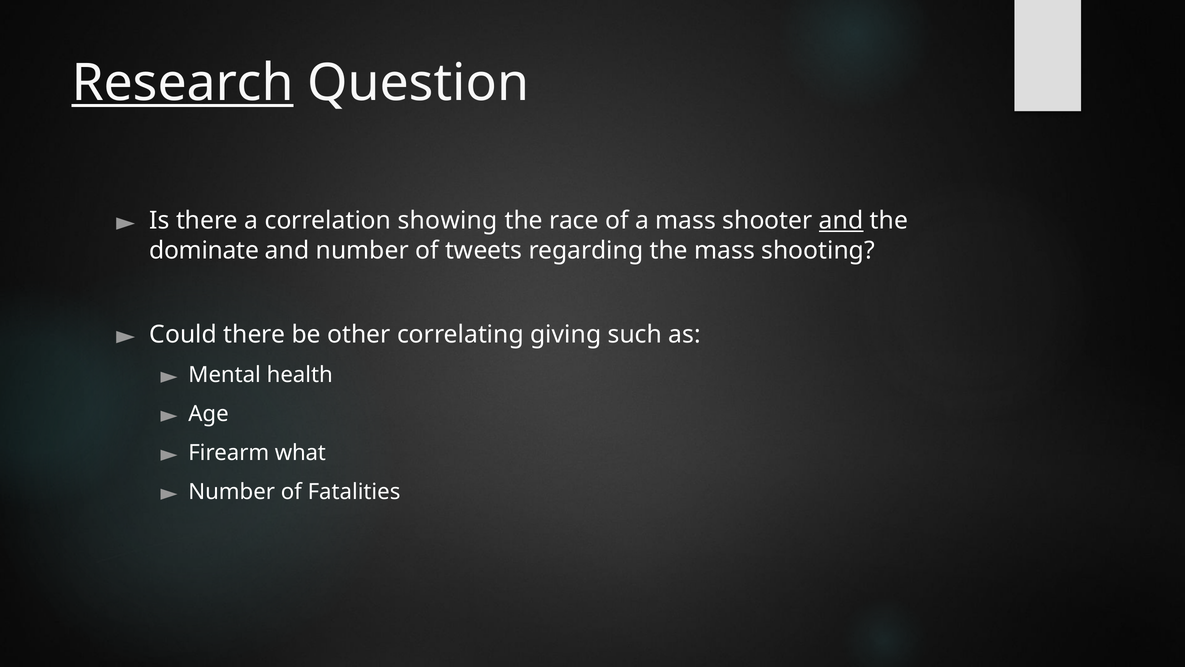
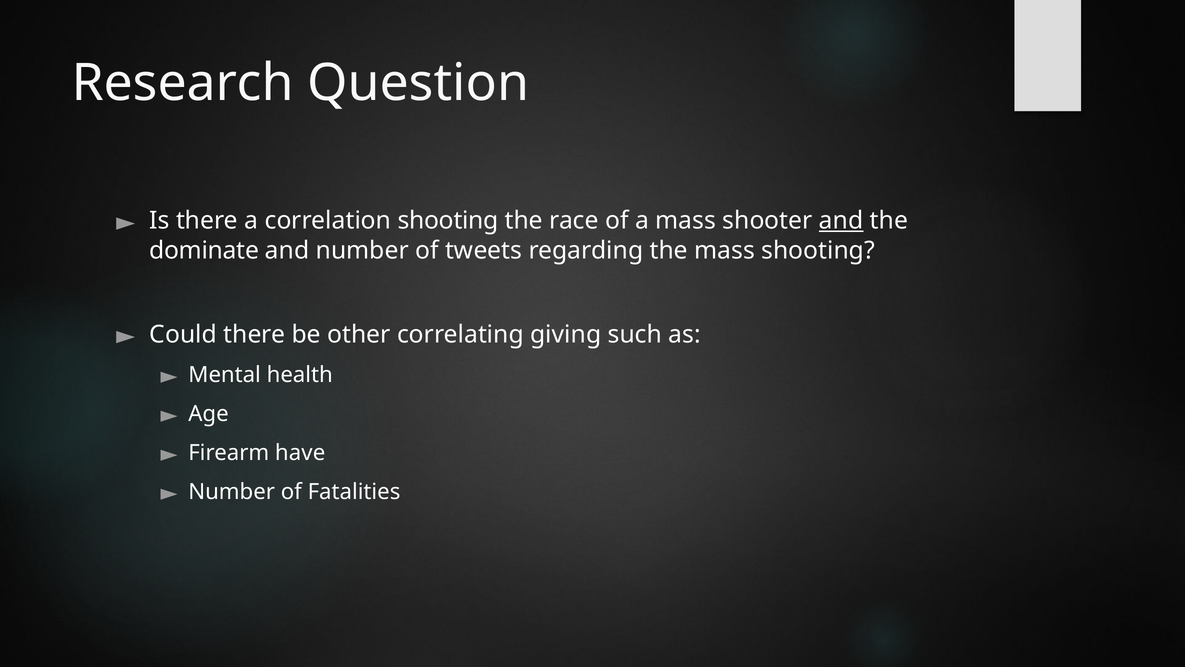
Research underline: present -> none
correlation showing: showing -> shooting
what: what -> have
